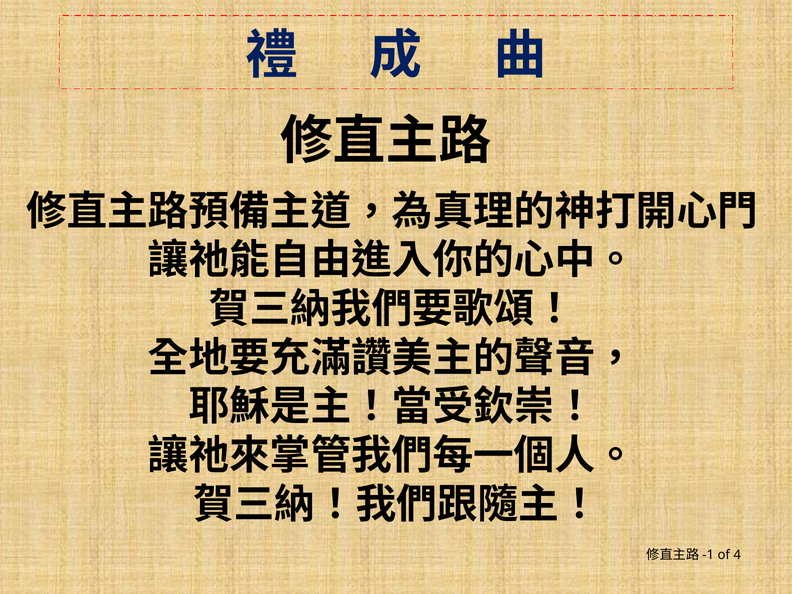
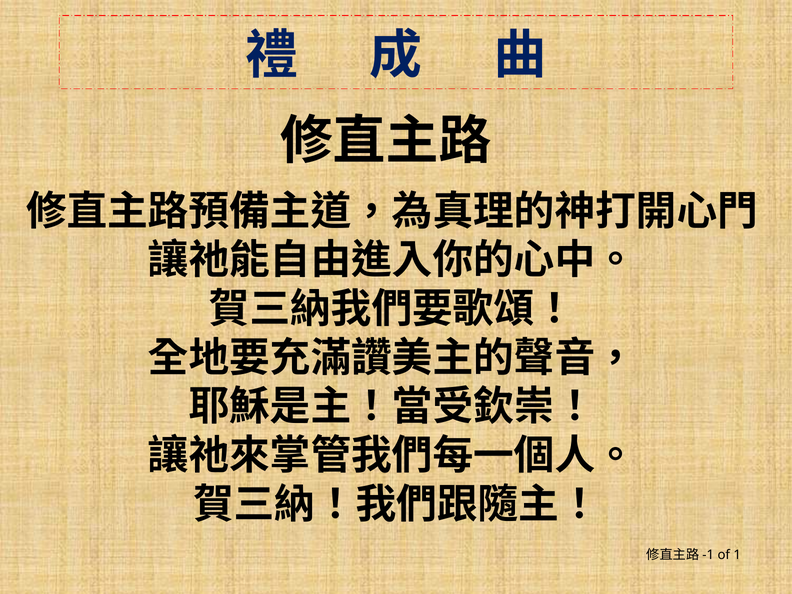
4: 4 -> 1
